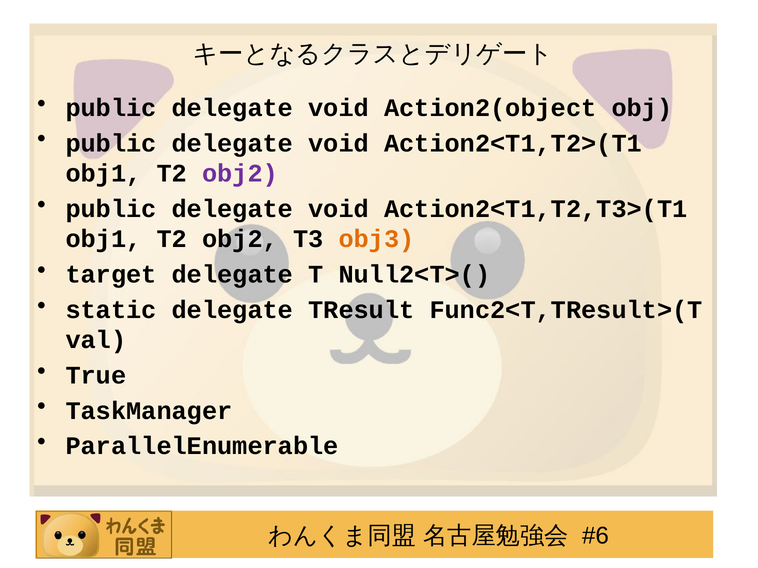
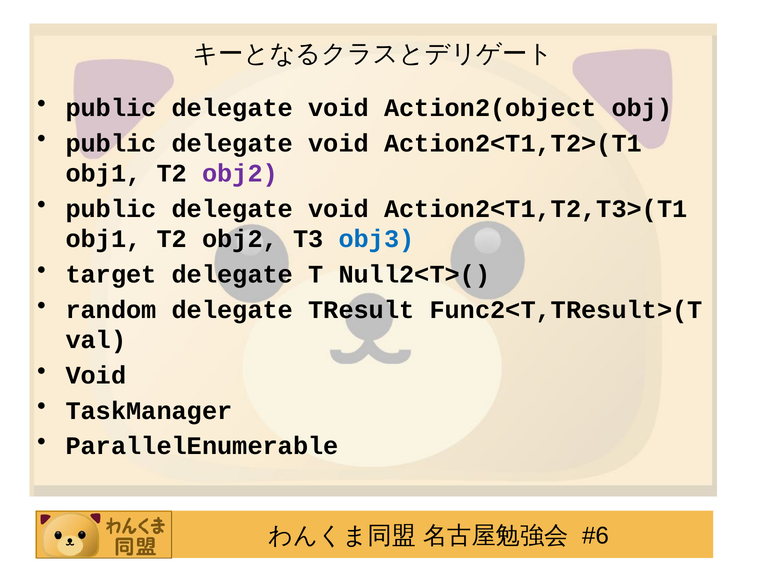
obj3 colour: orange -> blue
static: static -> random
True at (96, 376): True -> Void
